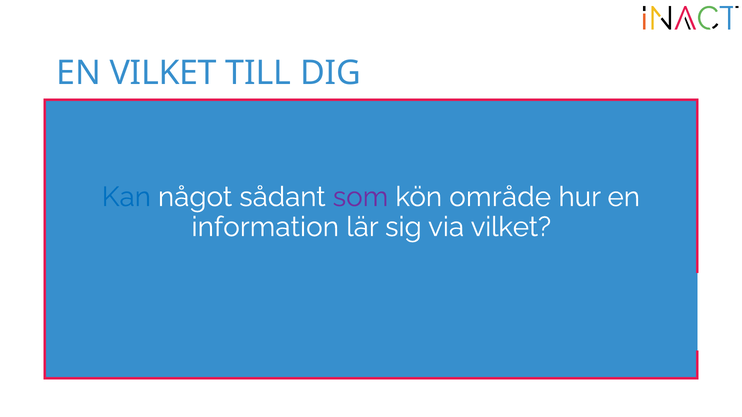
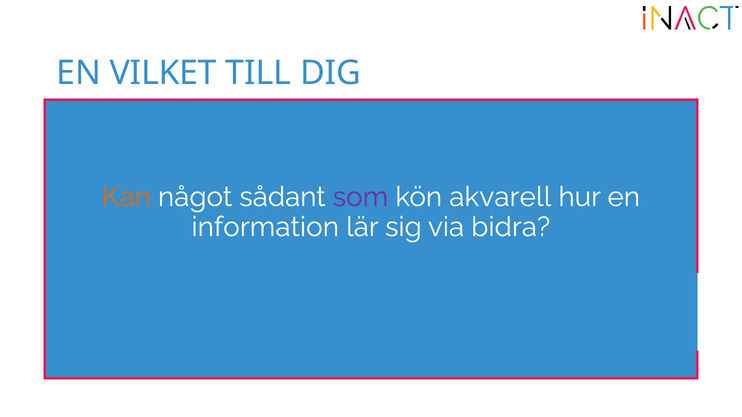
Kan colour: blue -> orange
område: område -> akvarell
via vilket: vilket -> bidra
